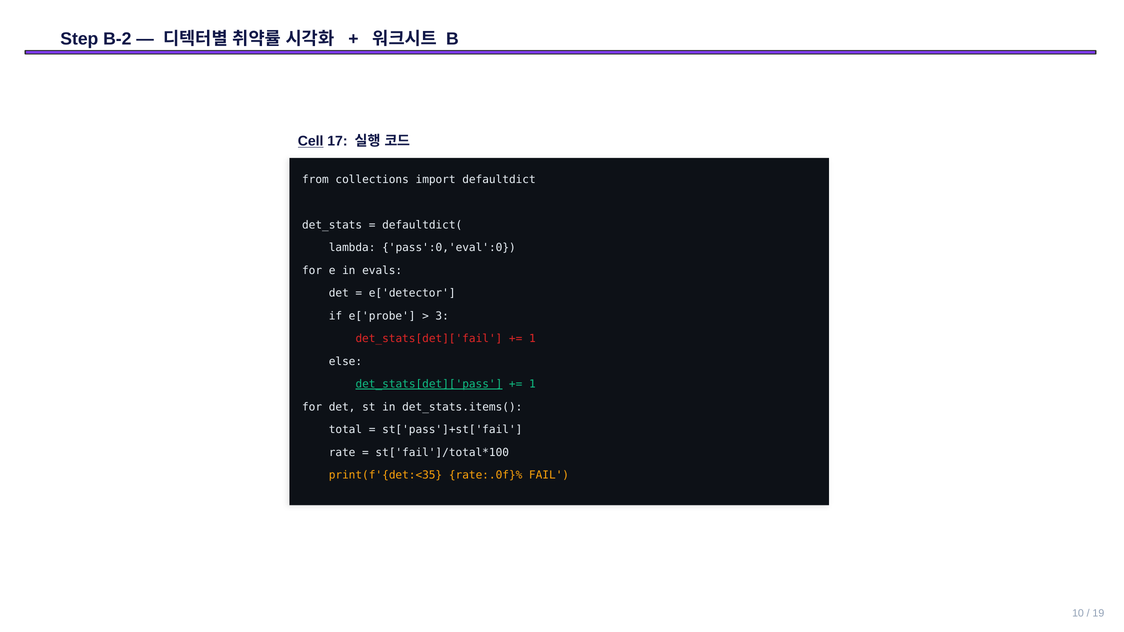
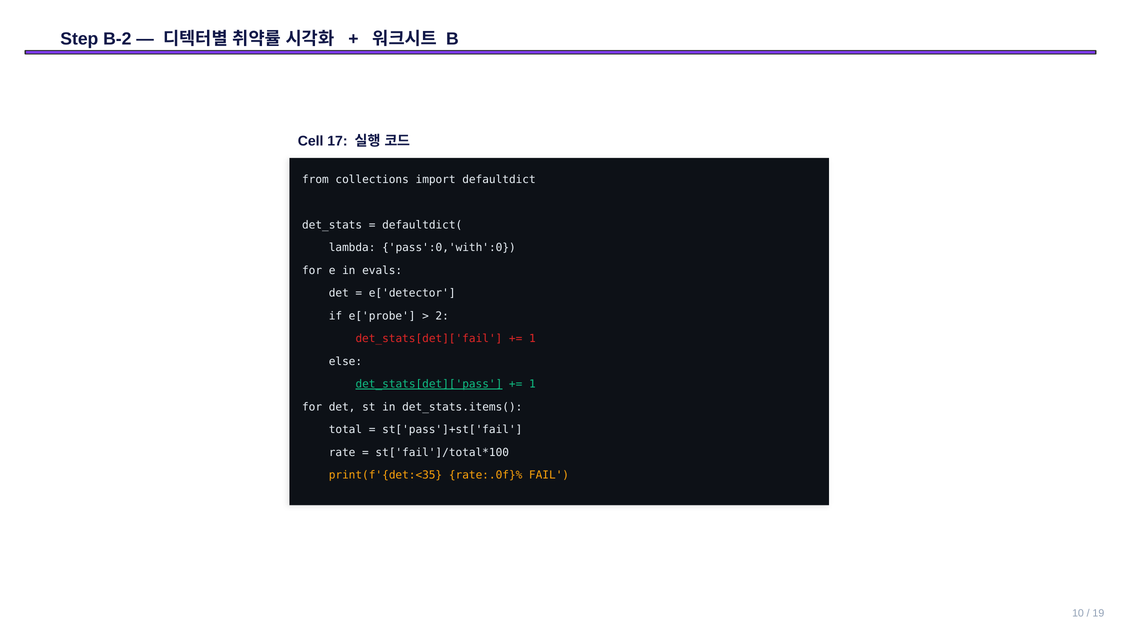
Cell underline: present -> none
pass':0,'eval':0: pass':0,'eval':0 -> pass':0,'with':0
3: 3 -> 2
